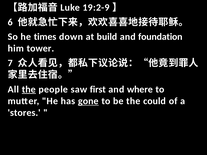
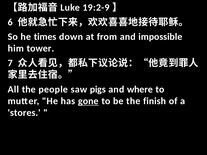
build: build -> from
foundation: foundation -> impossible
the at (29, 89) underline: present -> none
first: first -> pigs
could: could -> finish
